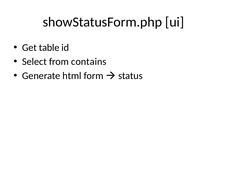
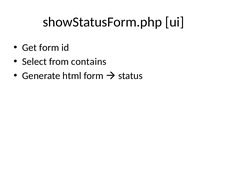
Get table: table -> form
